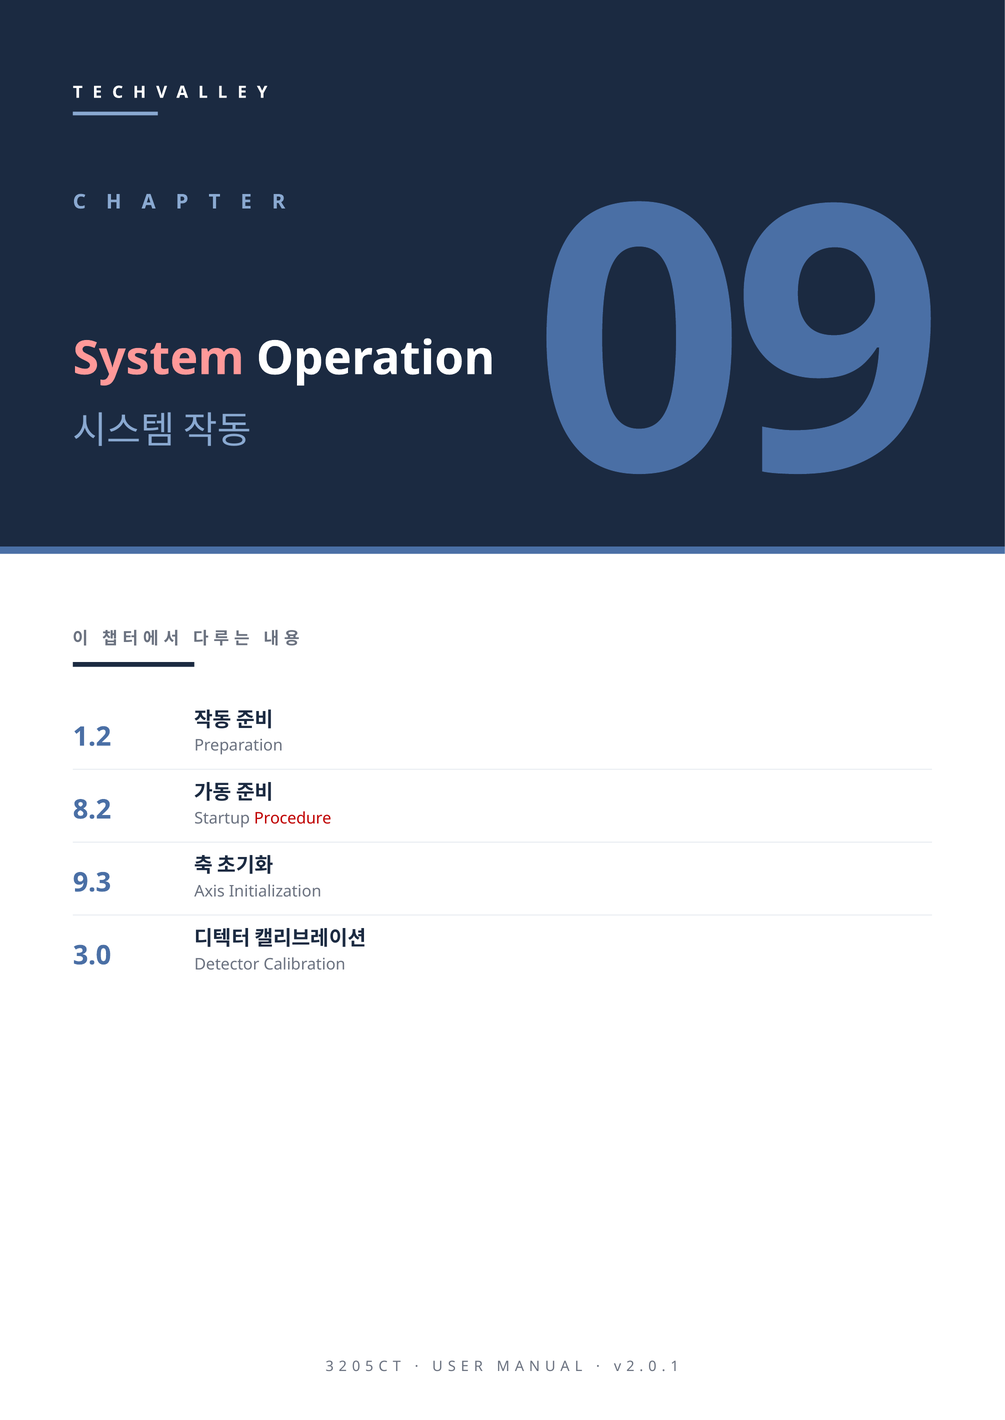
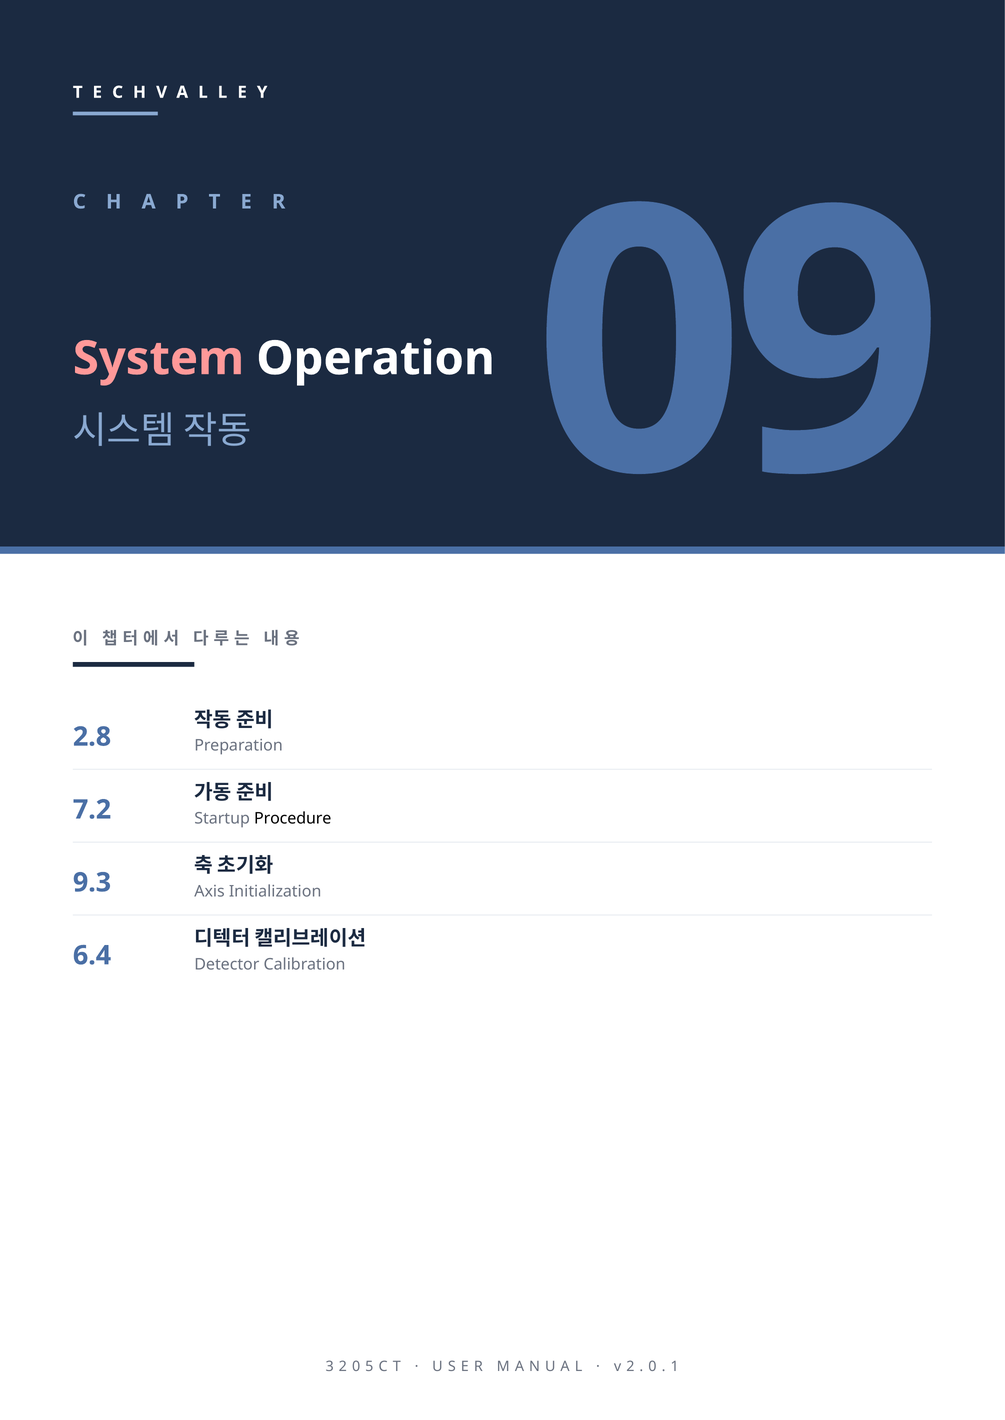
1.2: 1.2 -> 2.8
8.2: 8.2 -> 7.2
Procedure colour: red -> black
3.0: 3.0 -> 6.4
